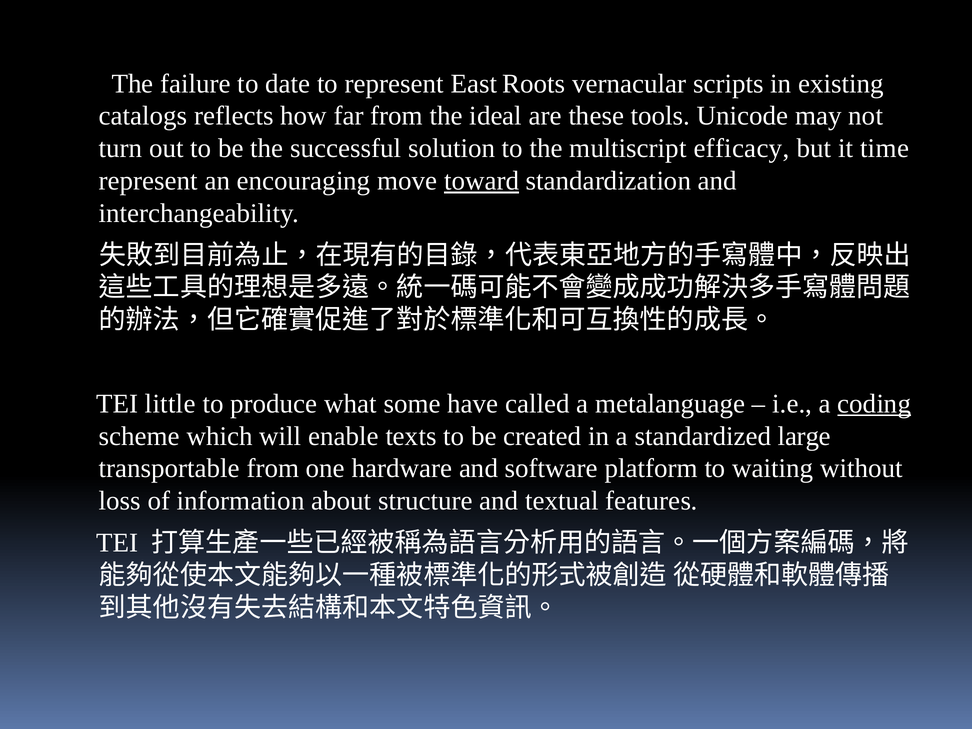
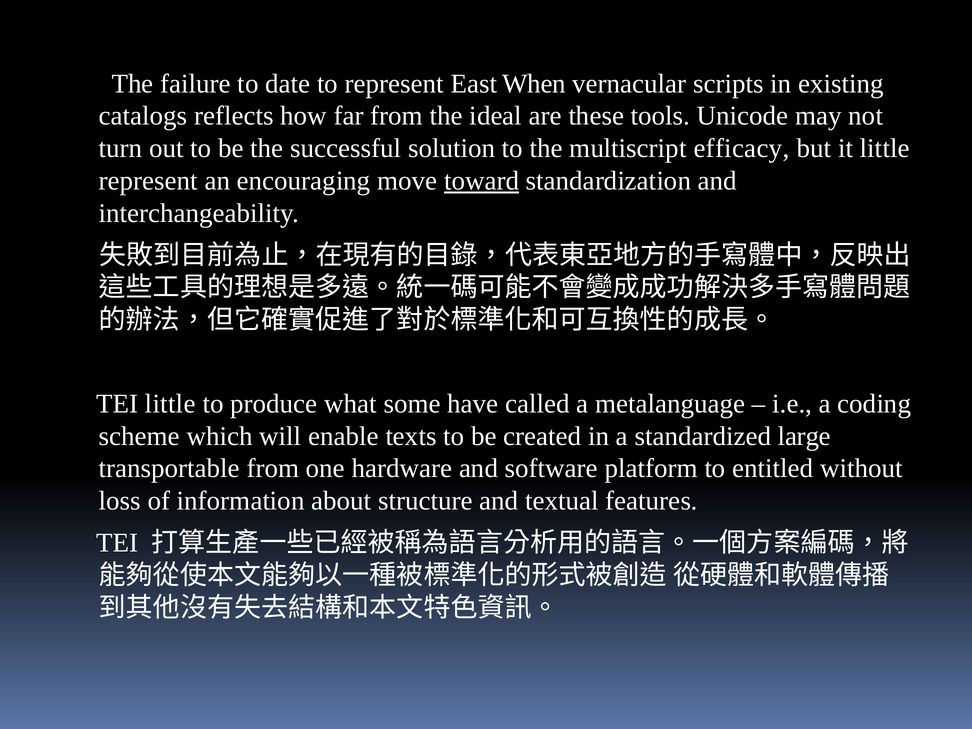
Roots: Roots -> When
it time: time -> little
coding underline: present -> none
waiting: waiting -> entitled
